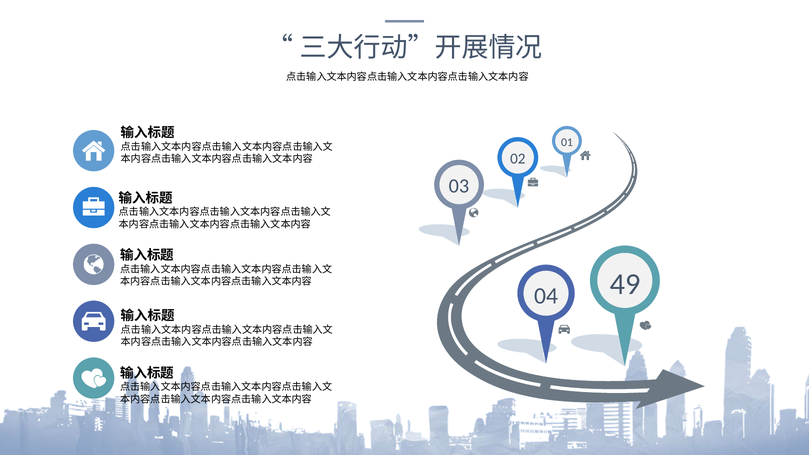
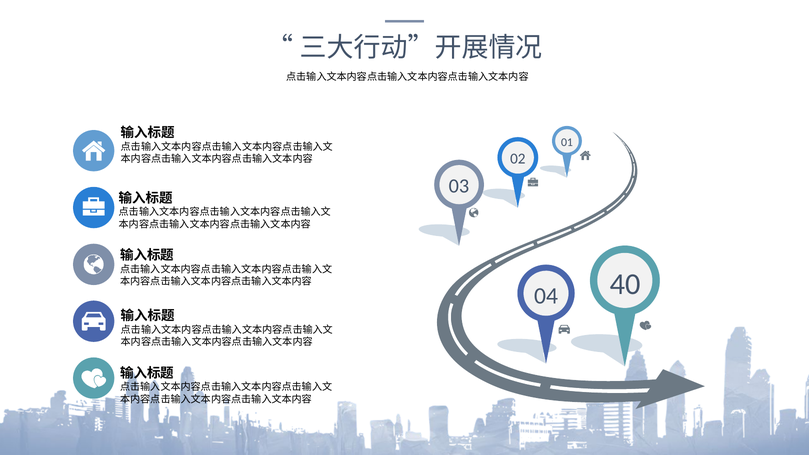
49: 49 -> 40
